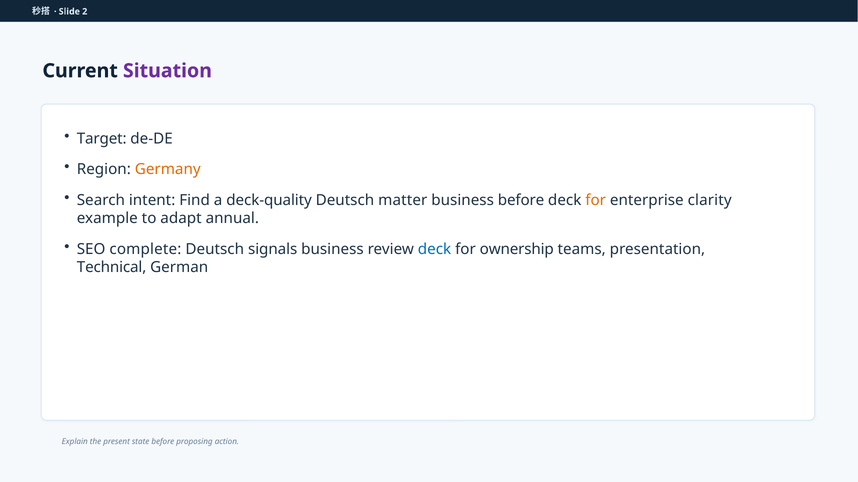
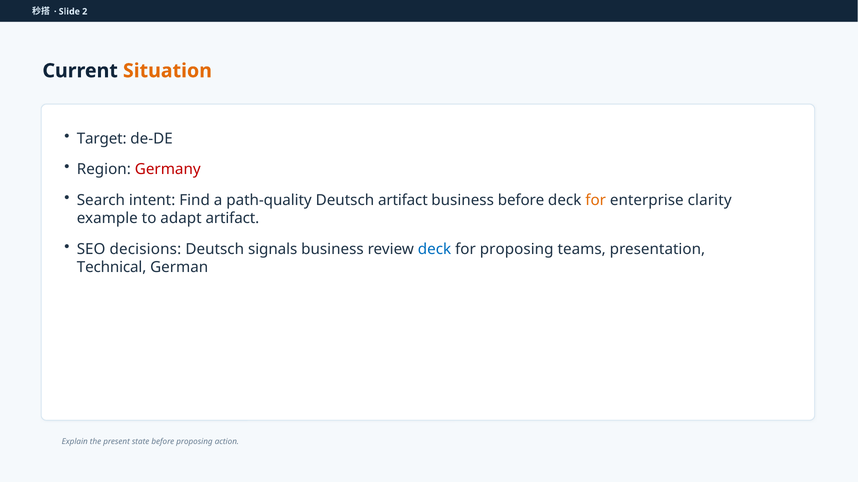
Situation colour: purple -> orange
Germany colour: orange -> red
deck-quality: deck-quality -> path-quality
Deutsch matter: matter -> artifact
adapt annual: annual -> artifact
complete: complete -> decisions
for ownership: ownership -> proposing
